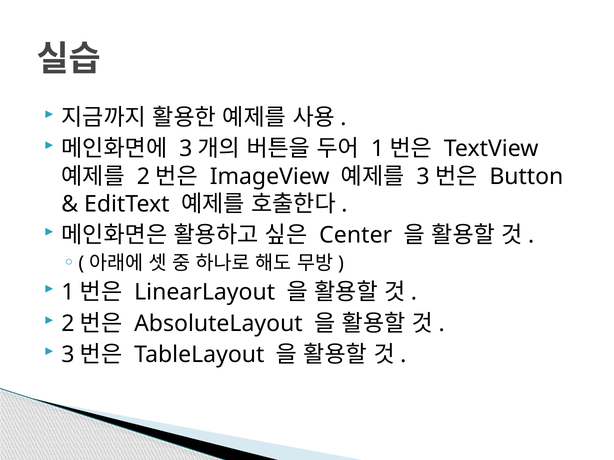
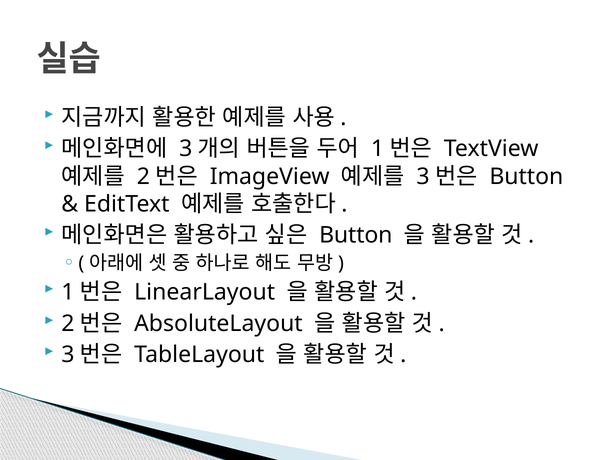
Center at (356, 235): Center -> Button
